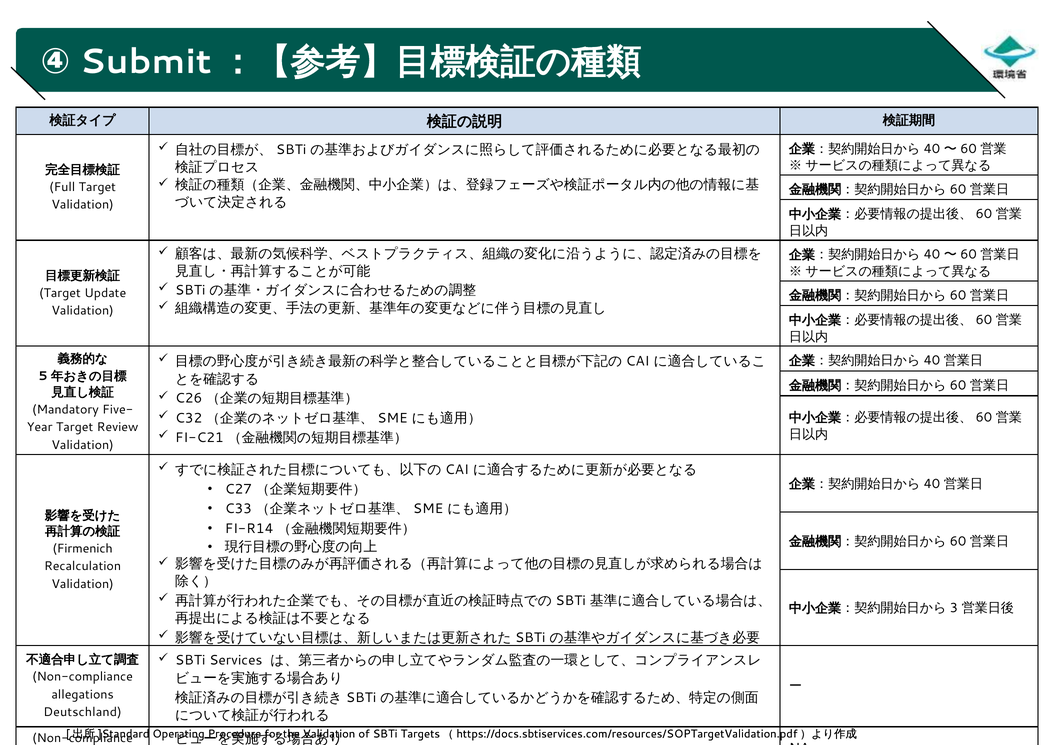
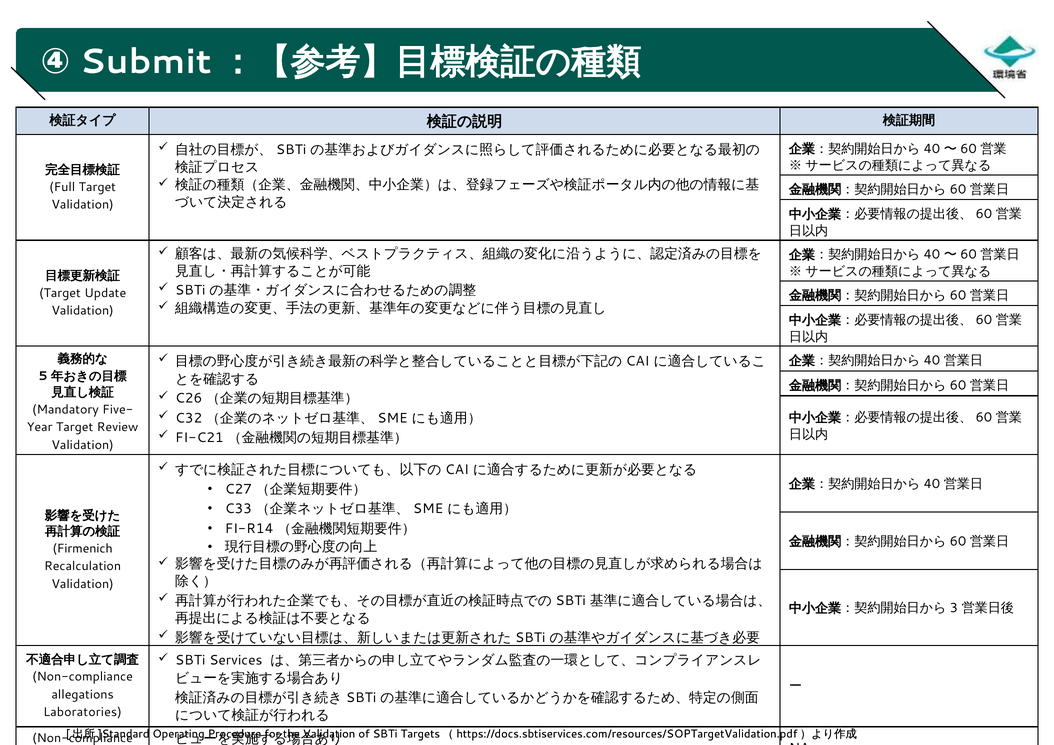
Deutschland: Deutschland -> Laboratories
